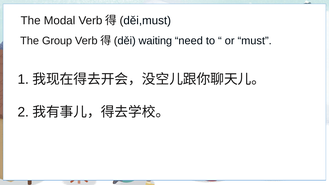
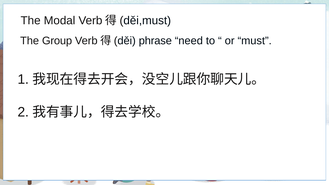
waiting: waiting -> phrase
